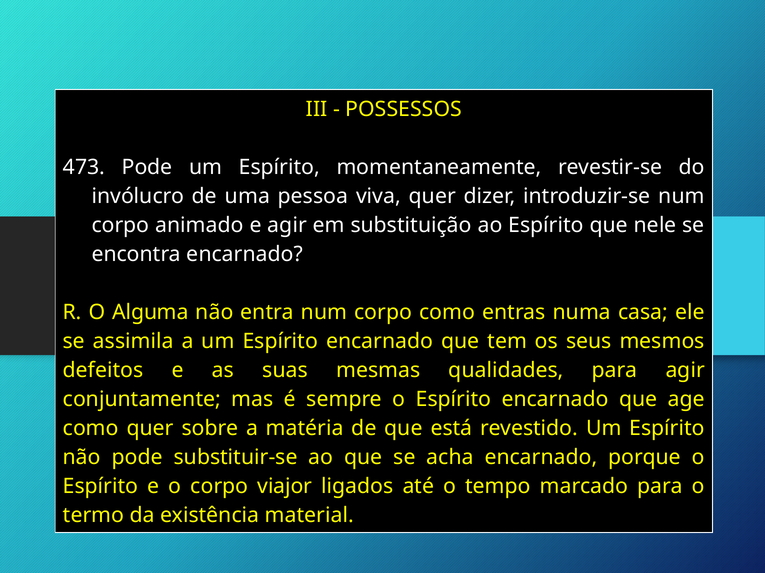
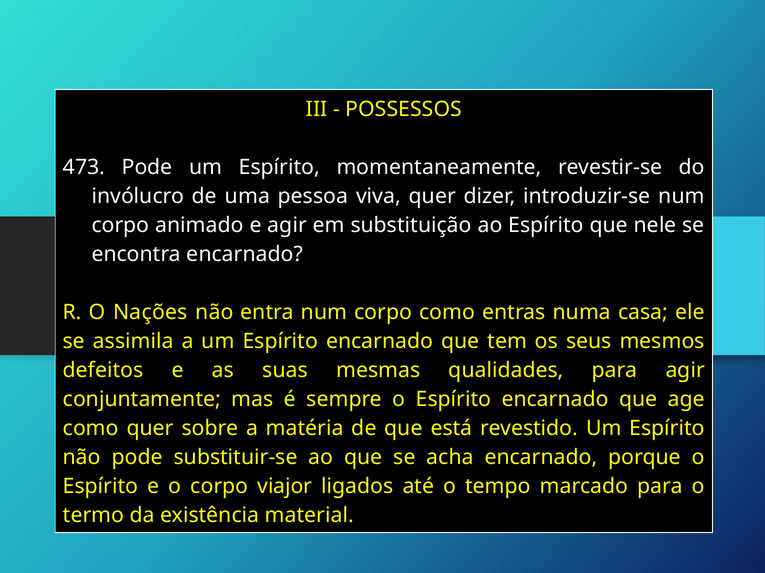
Alguma: Alguma -> Nações
